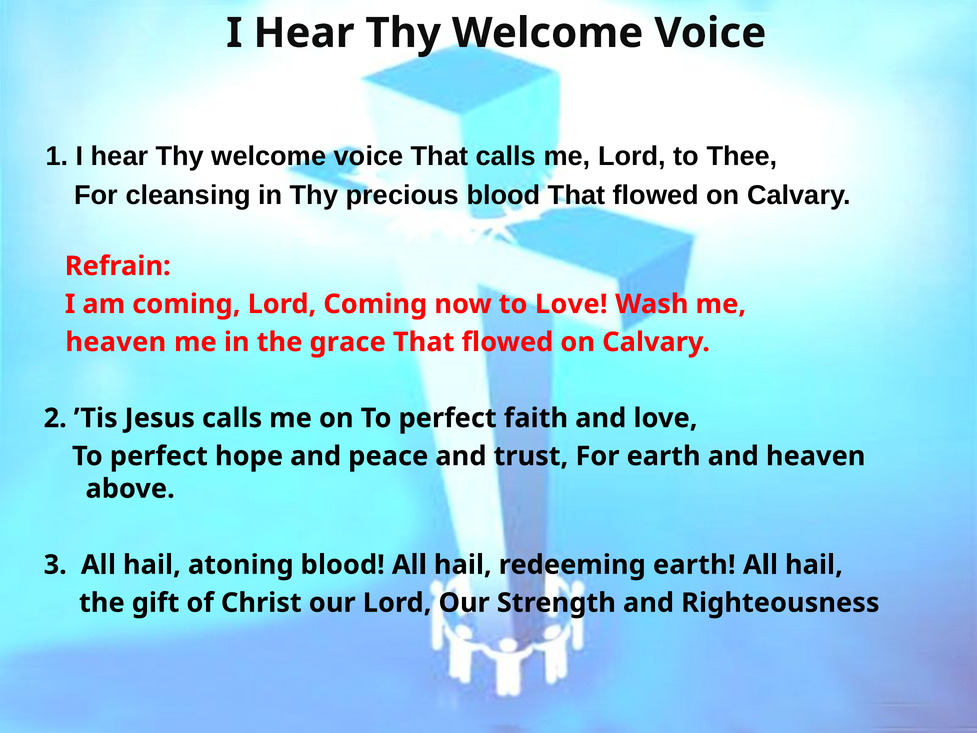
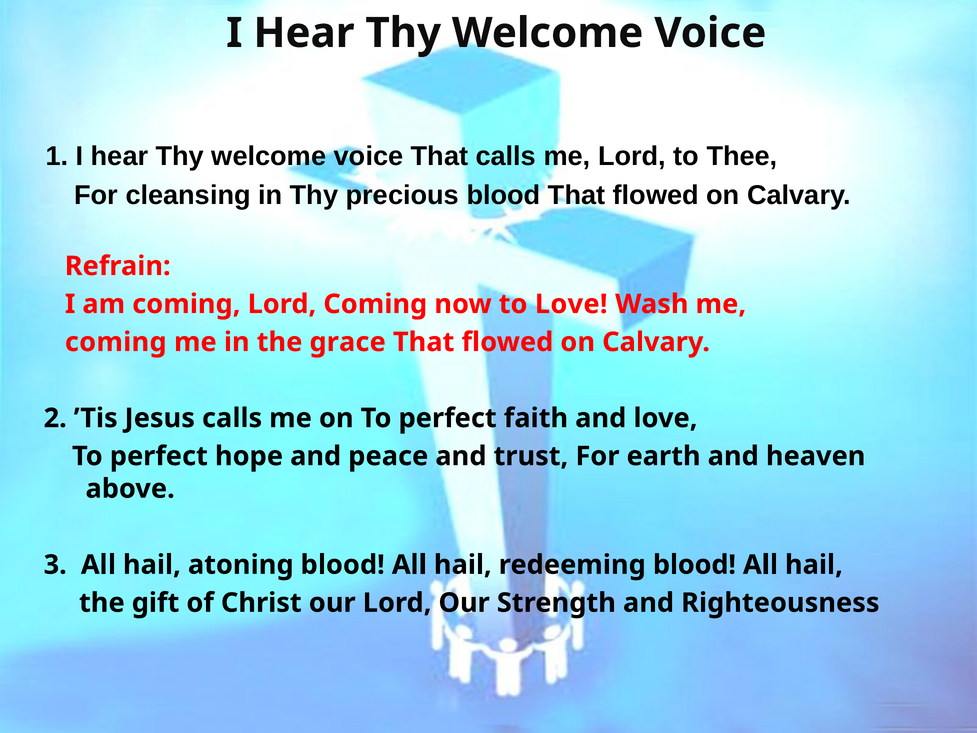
heaven at (116, 342): heaven -> coming
redeeming earth: earth -> blood
